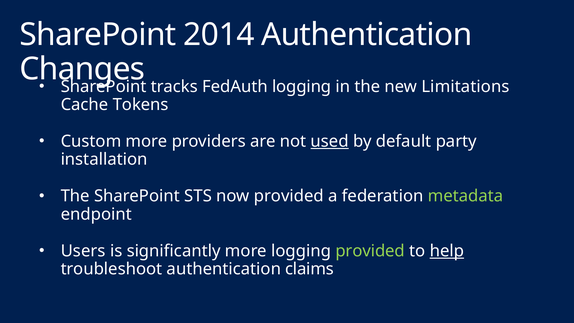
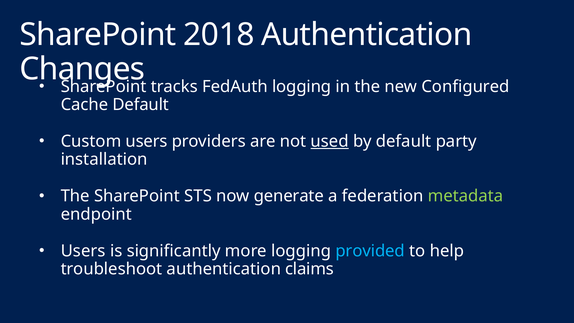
2014: 2014 -> 2018
Limitations: Limitations -> Configured
Cache Tokens: Tokens -> Default
Custom more: more -> users
now provided: provided -> generate
provided at (370, 251) colour: light green -> light blue
help underline: present -> none
